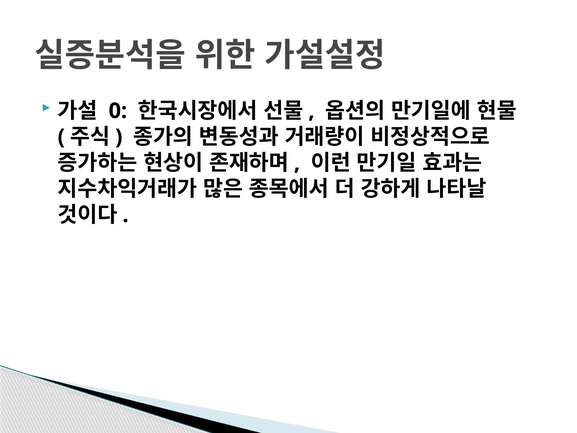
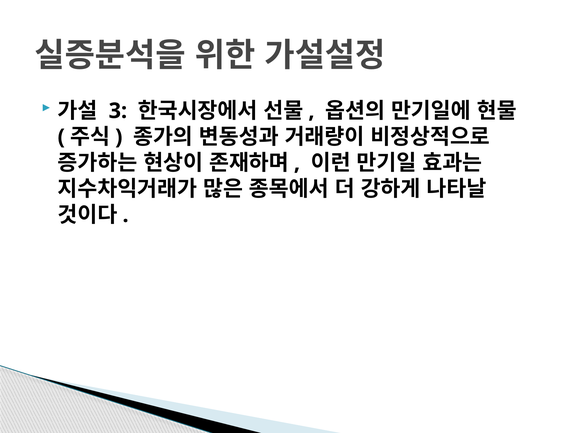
0: 0 -> 3
